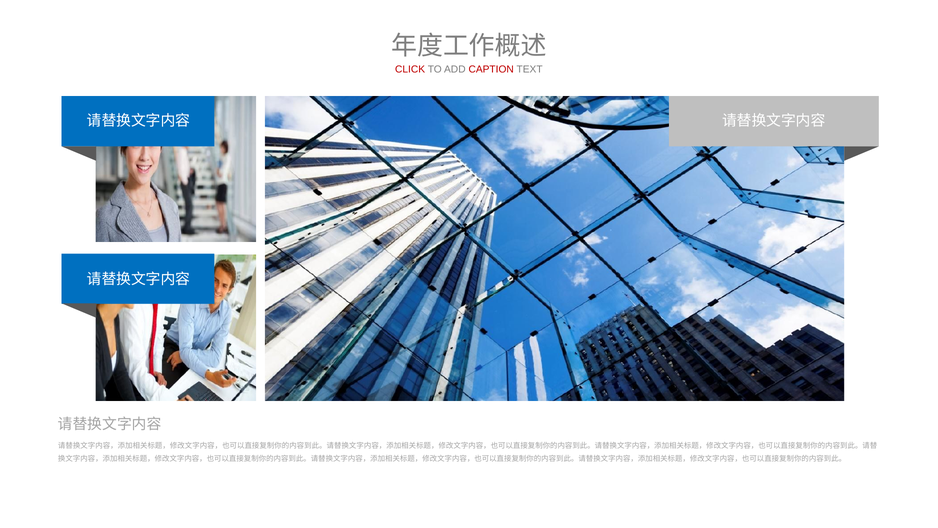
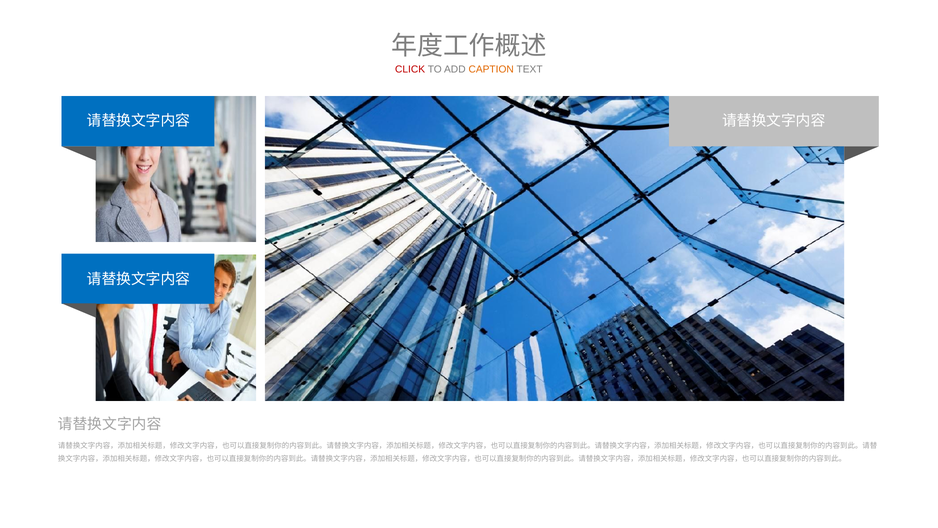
CAPTION colour: red -> orange
